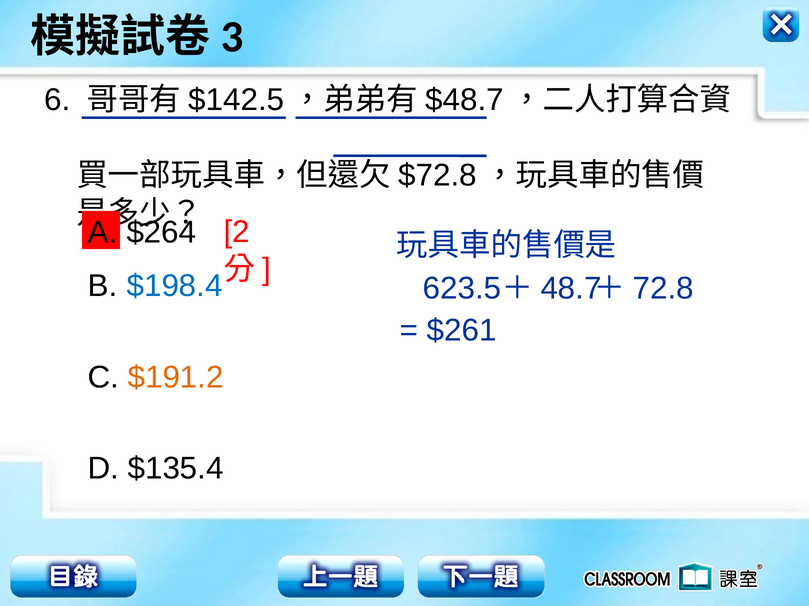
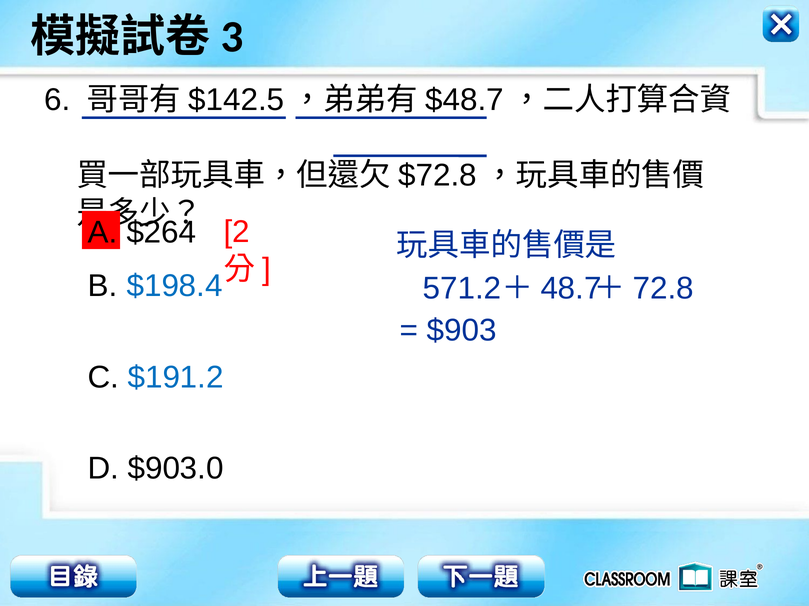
623.5: 623.5 -> 571.2
$261: $261 -> $903
$191.2 colour: orange -> blue
$135.4: $135.4 -> $903.0
